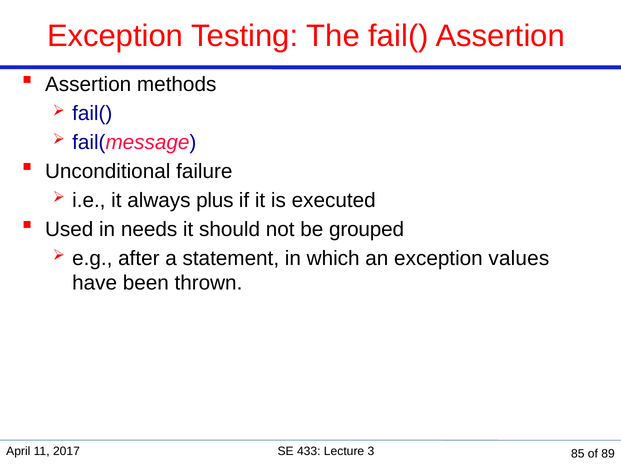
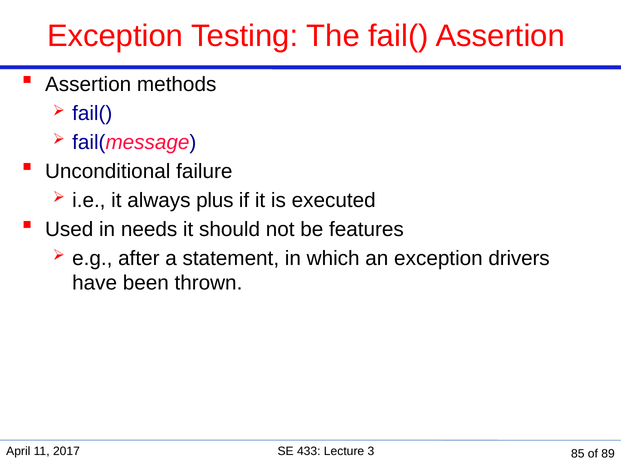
grouped: grouped -> features
values: values -> drivers
